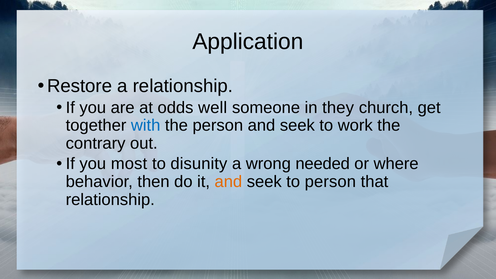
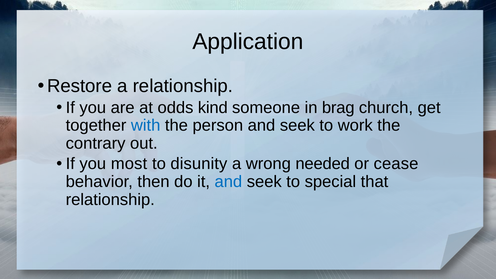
well: well -> kind
they: they -> brag
where: where -> cease
and at (228, 182) colour: orange -> blue
to person: person -> special
